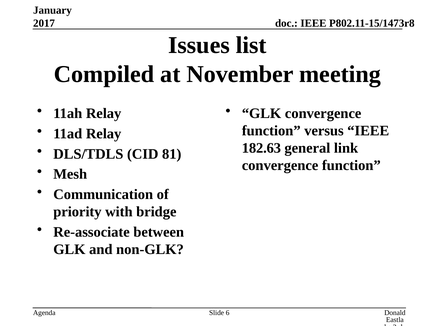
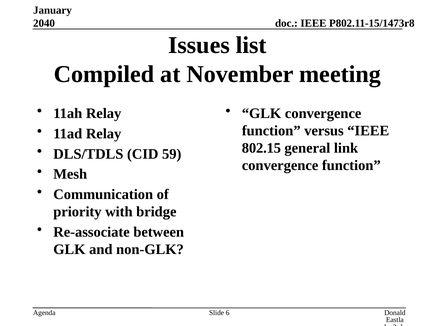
2017: 2017 -> 2040
182.63: 182.63 -> 802.15
81: 81 -> 59
